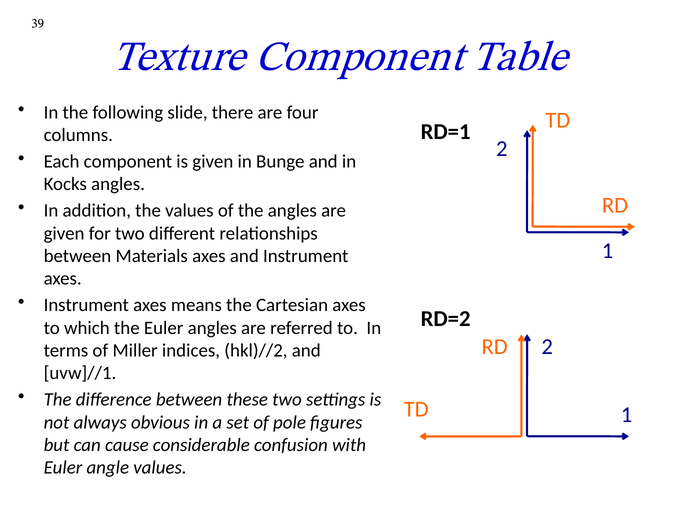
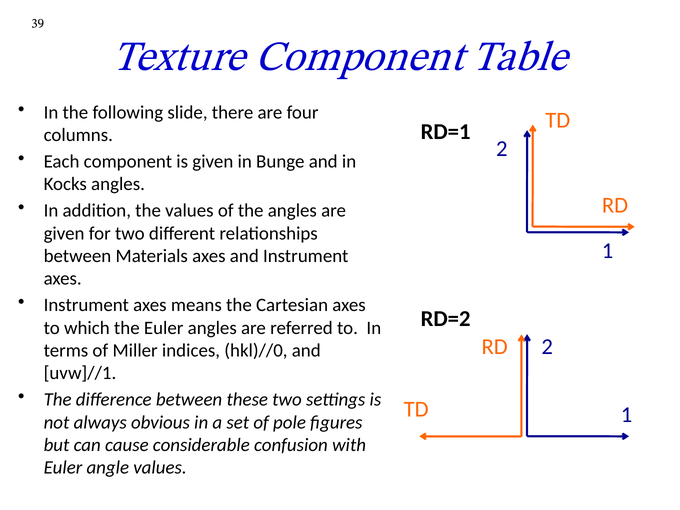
hkl)//2: hkl)//2 -> hkl)//0
